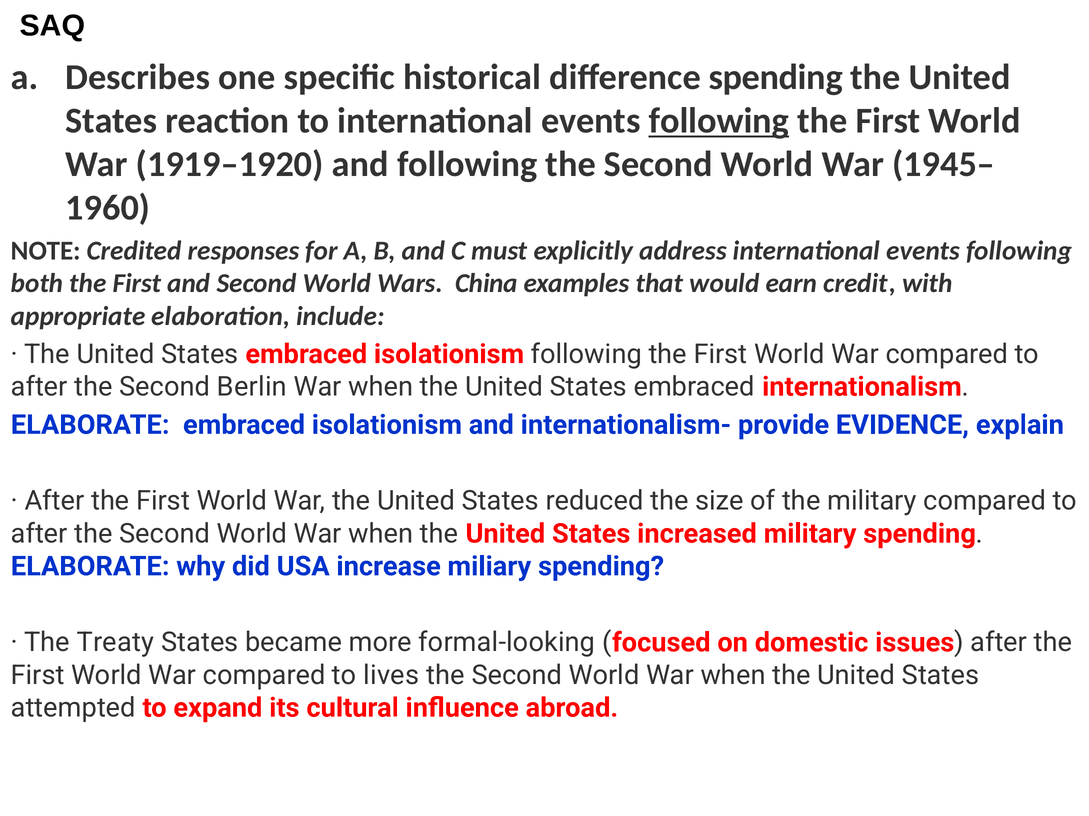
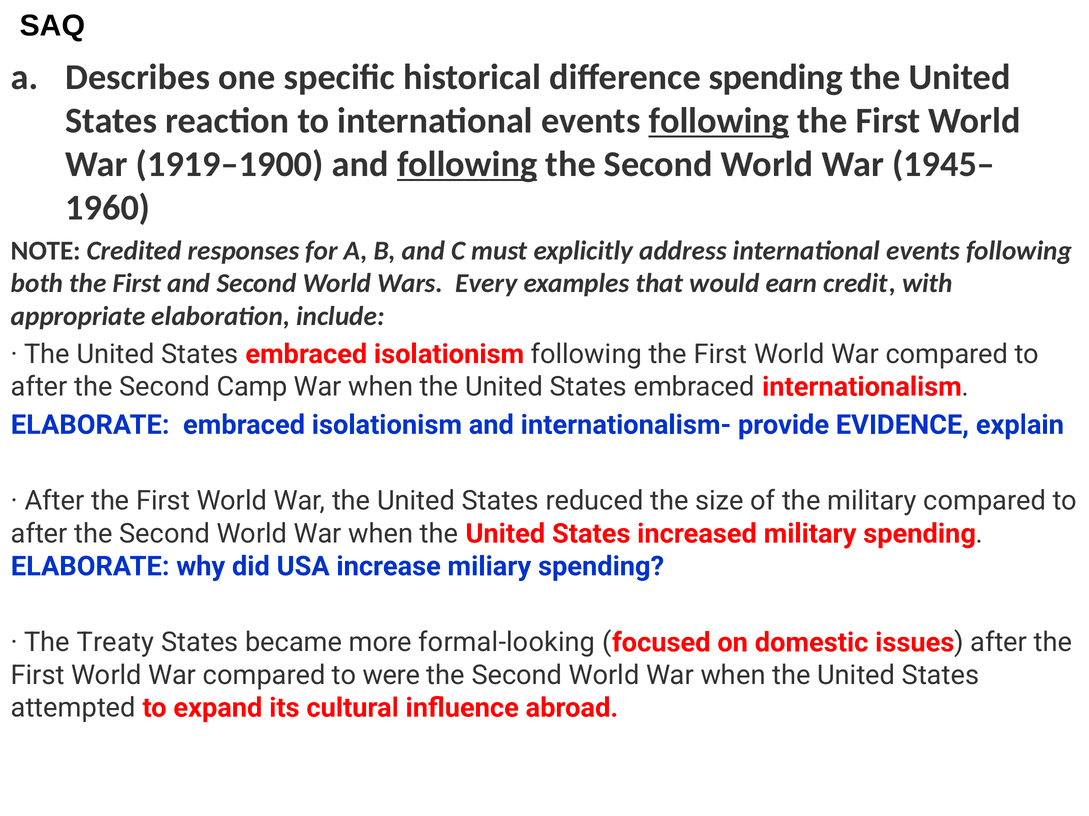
1919–1920: 1919–1920 -> 1919–1900
following at (467, 165) underline: none -> present
China: China -> Every
Berlin: Berlin -> Camp
lives: lives -> were
